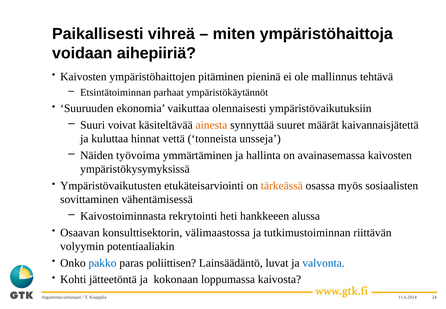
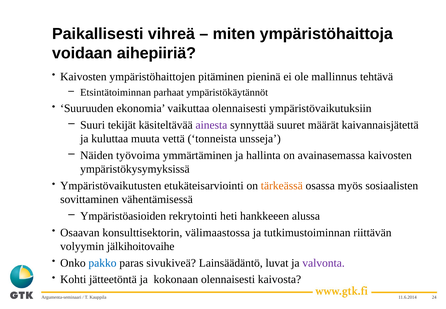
voivat: voivat -> tekijät
ainesta colour: orange -> purple
hinnat: hinnat -> muuta
Kaivostoiminnasta: Kaivostoiminnasta -> Ympäristöasioiden
potentiaaliakin: potentiaaliakin -> jälkihoitovaihe
poliittisen: poliittisen -> sivukiveä
valvonta colour: blue -> purple
kokonaan loppumassa: loppumassa -> olennaisesti
